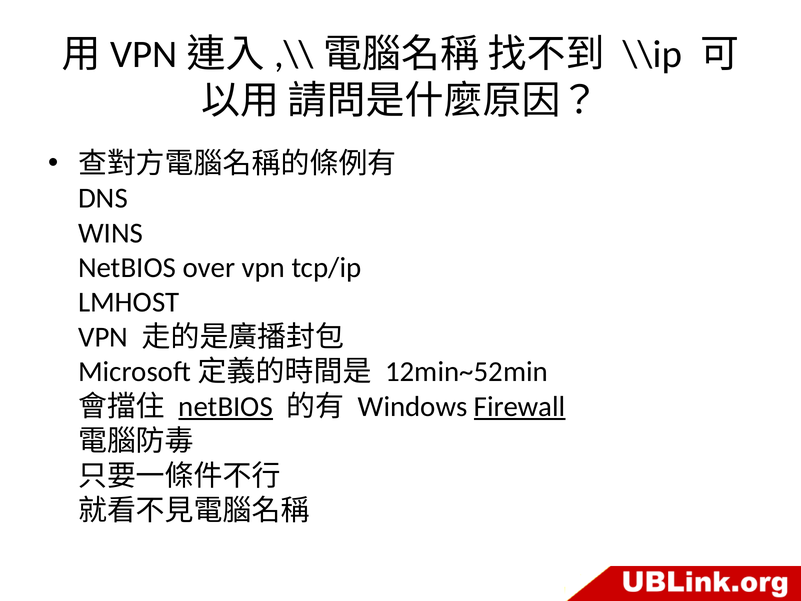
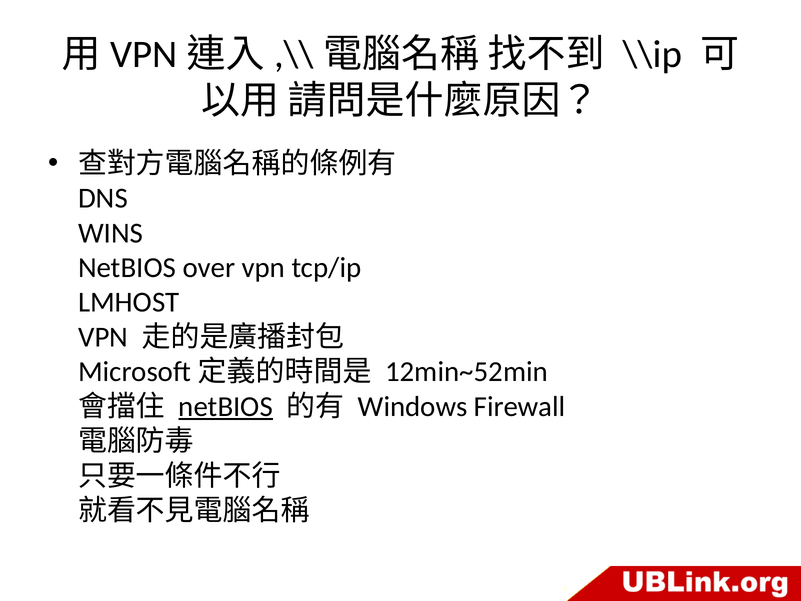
Firewall underline: present -> none
